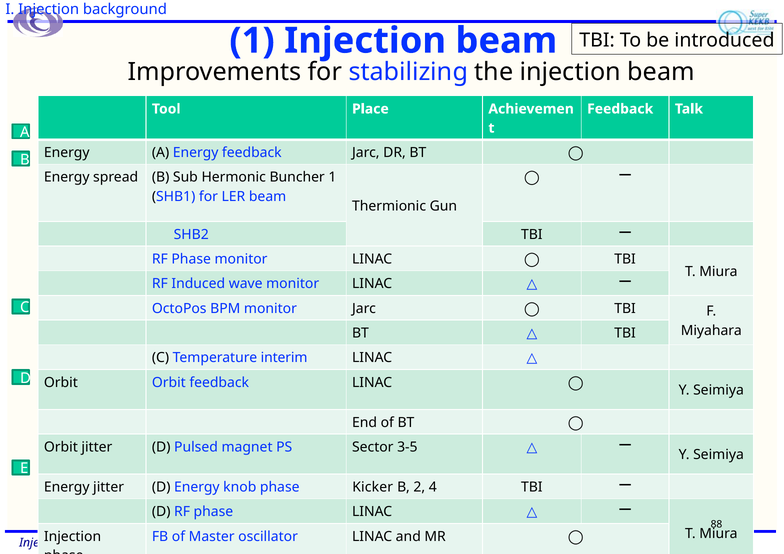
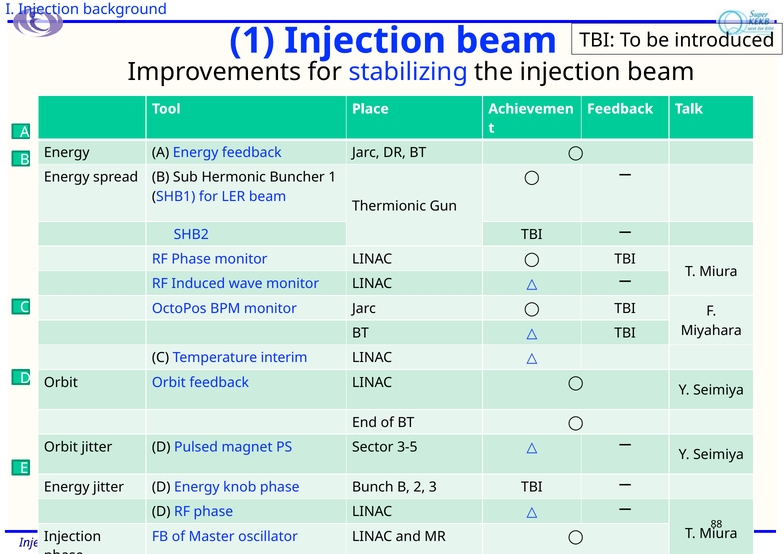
Kicker: Kicker -> Bunch
4: 4 -> 3
